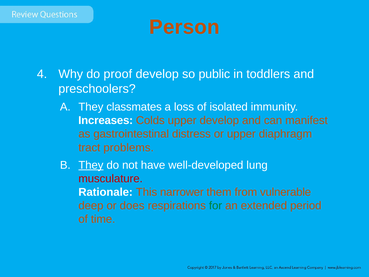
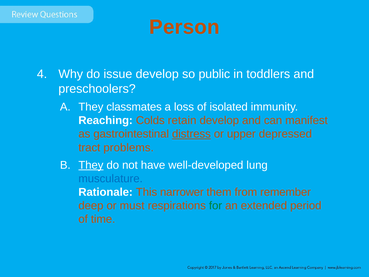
proof: proof -> issue
Increases: Increases -> Reaching
Colds upper: upper -> retain
distress underline: none -> present
diaphragm: diaphragm -> depressed
musculature colour: red -> blue
vulnerable: vulnerable -> remember
does: does -> must
